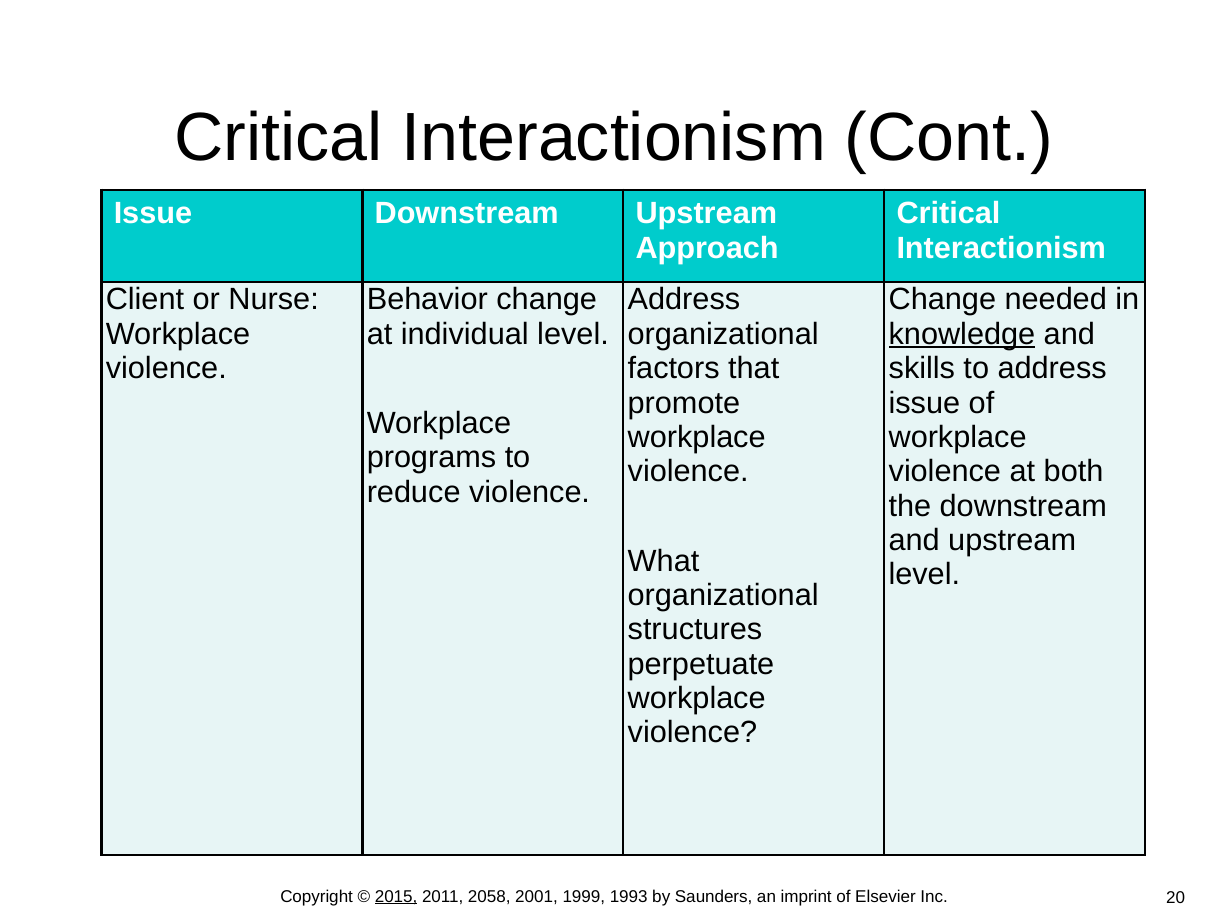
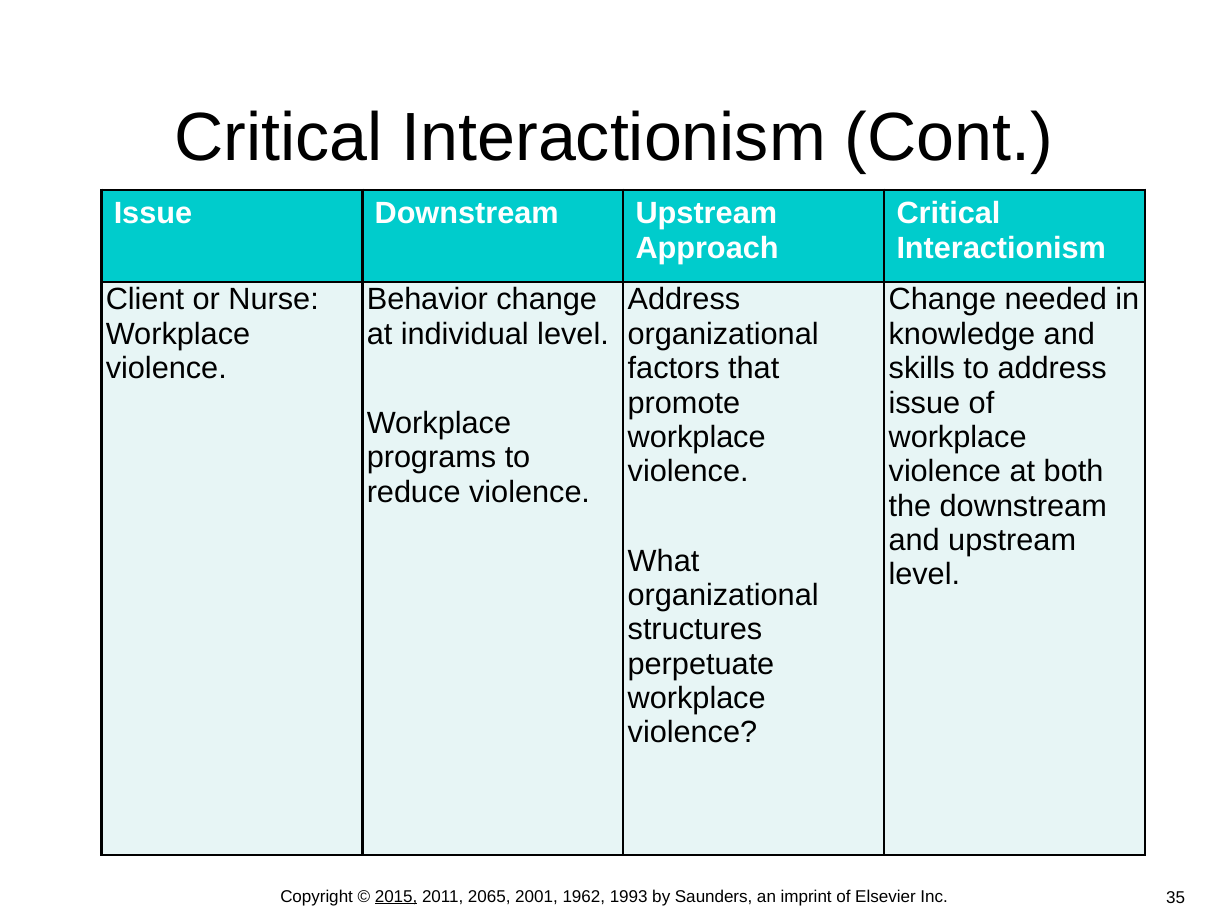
knowledge underline: present -> none
2058: 2058 -> 2065
1999: 1999 -> 1962
20: 20 -> 35
